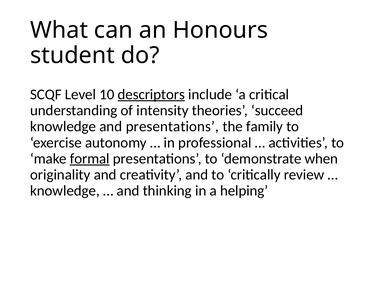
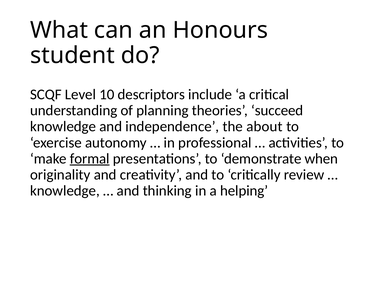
descriptors underline: present -> none
intensity: intensity -> planning
and presentations: presentations -> independence
family: family -> about
